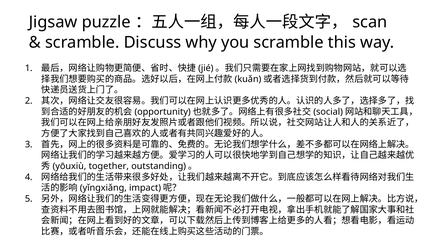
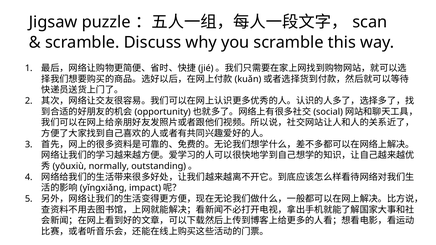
together: together -> normally
